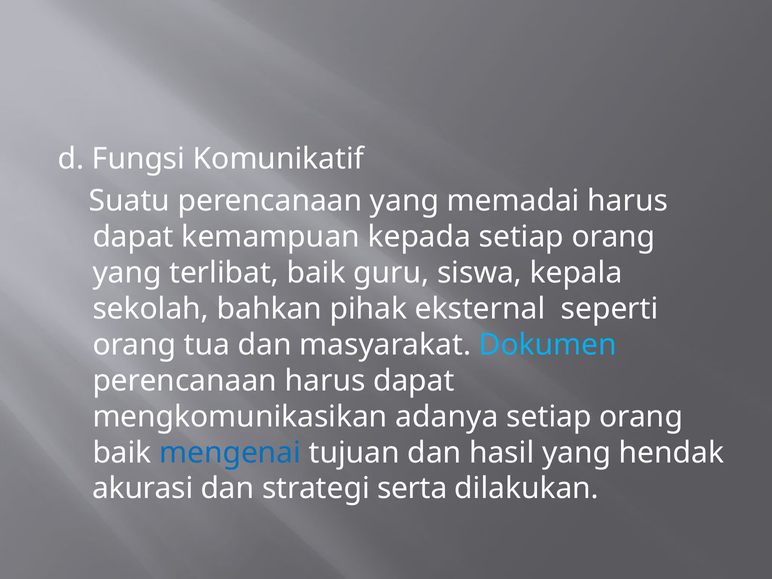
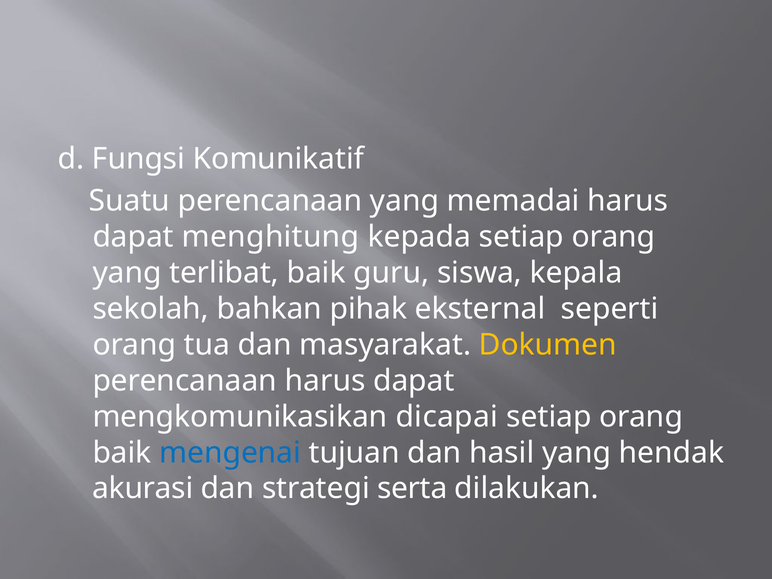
kemampuan: kemampuan -> menghitung
Dokumen colour: light blue -> yellow
adanya: adanya -> dicapai
